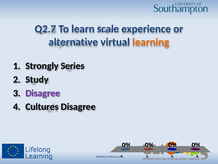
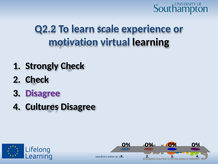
Q2.7: Q2.7 -> Q2.2
alternative: alternative -> motivation
learning colour: orange -> black
Strongly Series: Series -> Check
Study at (37, 79): Study -> Check
